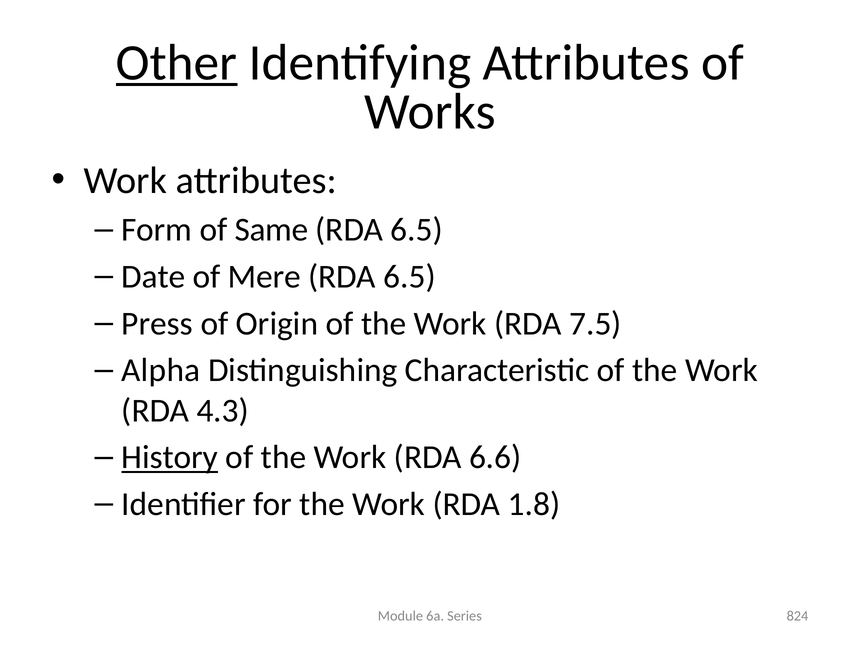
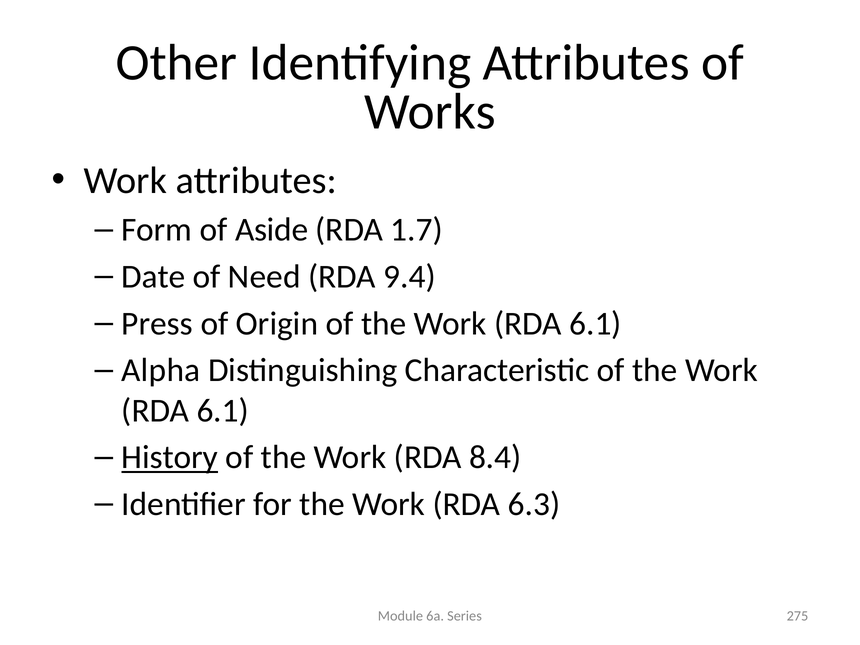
Other underline: present -> none
Same: Same -> Aside
6.5 at (417, 230): 6.5 -> 1.7
Mere: Mere -> Need
6.5 at (410, 277): 6.5 -> 9.4
7.5 at (595, 324): 7.5 -> 6.1
4.3 at (223, 411): 4.3 -> 6.1
6.6: 6.6 -> 8.4
1.8: 1.8 -> 6.3
824: 824 -> 275
